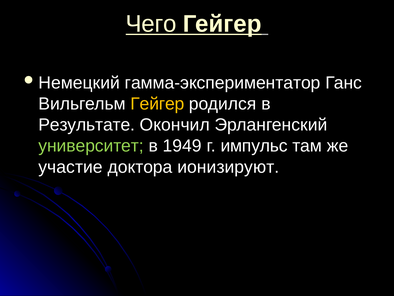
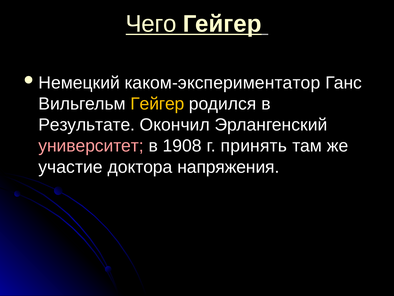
гамма-экспериментатор: гамма-экспериментатор -> каком-экспериментатор
университет colour: light green -> pink
1949: 1949 -> 1908
импульс: импульс -> принять
ионизируют: ионизируют -> напряжения
